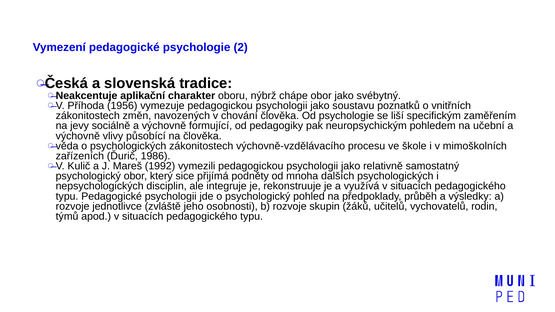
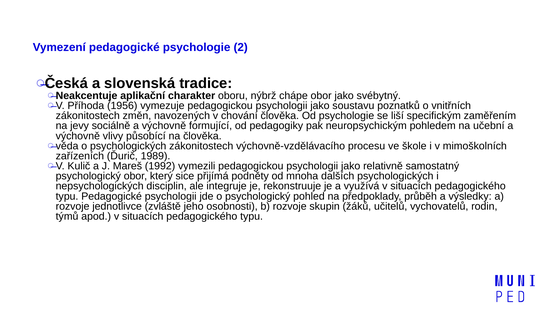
1986: 1986 -> 1989
